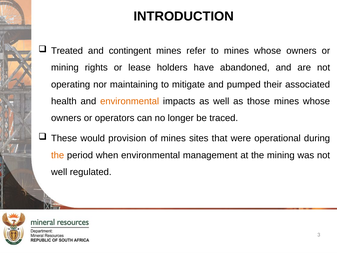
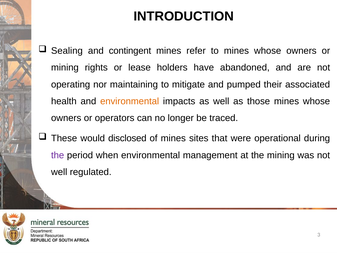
Treated: Treated -> Sealing
provision: provision -> disclosed
the at (58, 155) colour: orange -> purple
